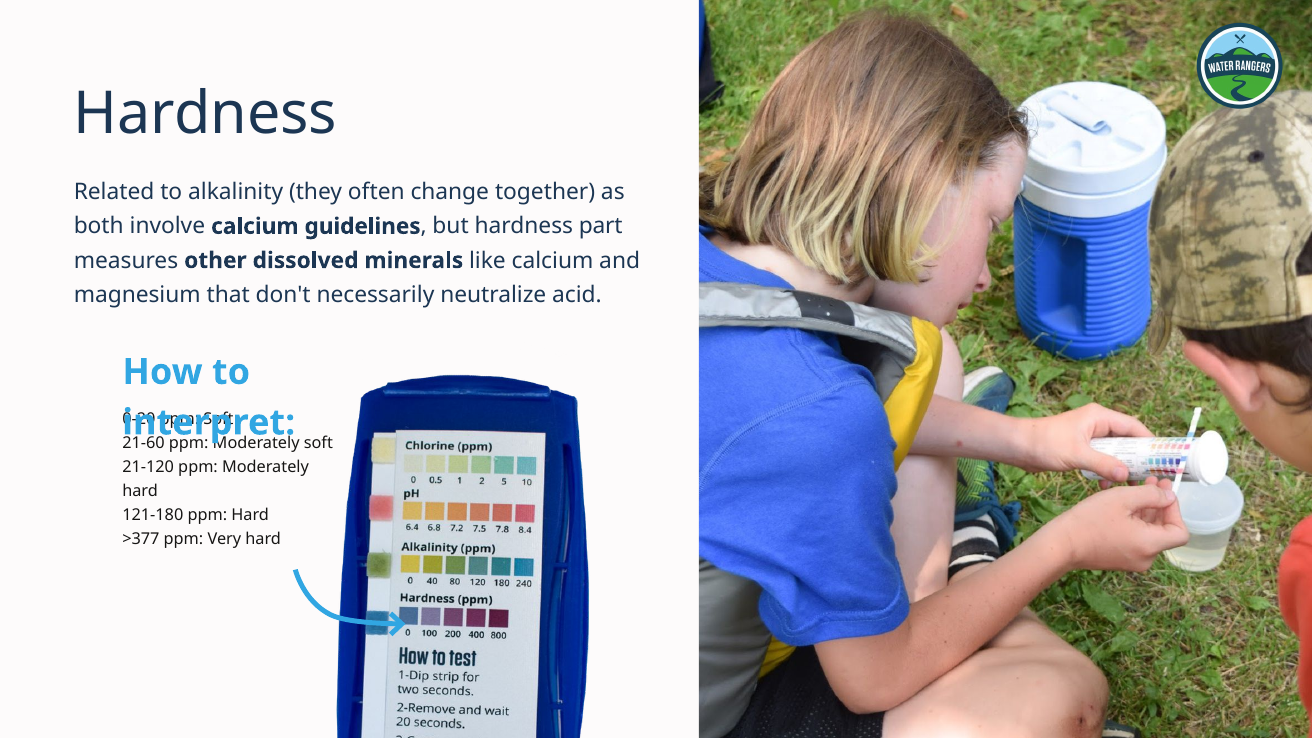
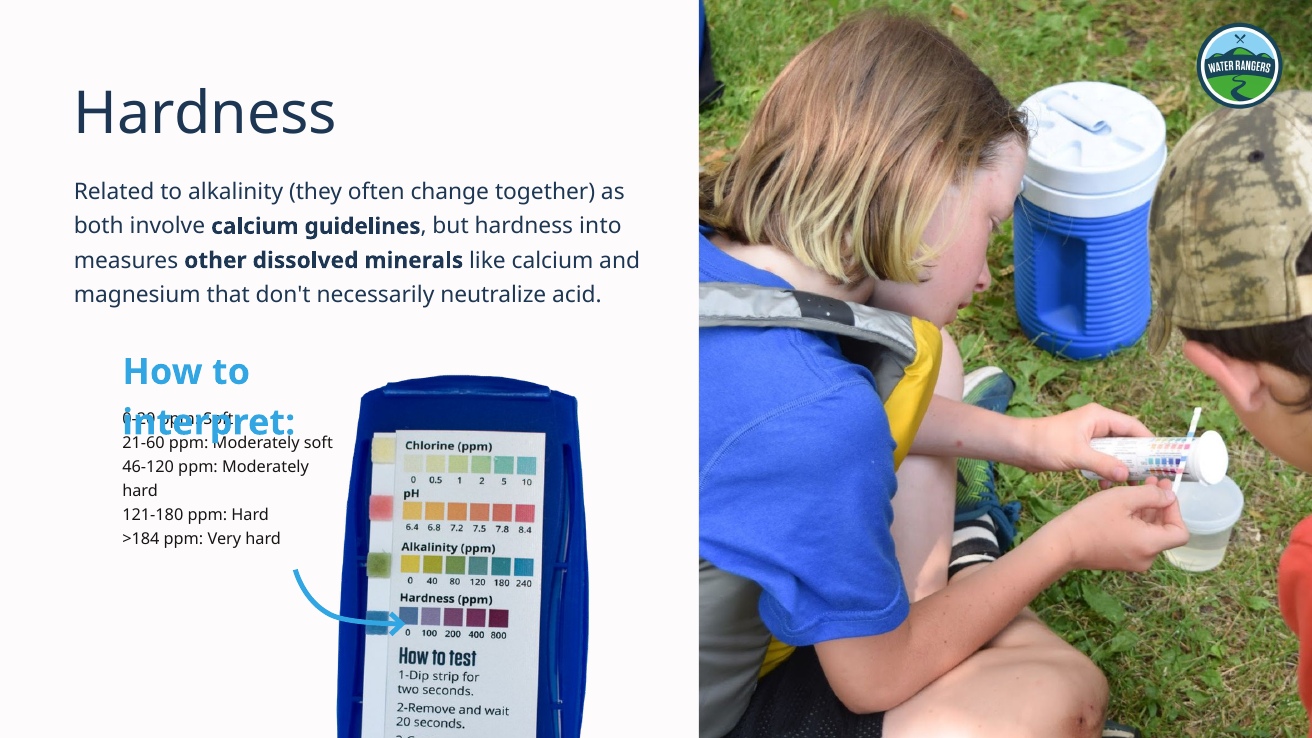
part: part -> into
21-120: 21-120 -> 46-120
>377: >377 -> >184
